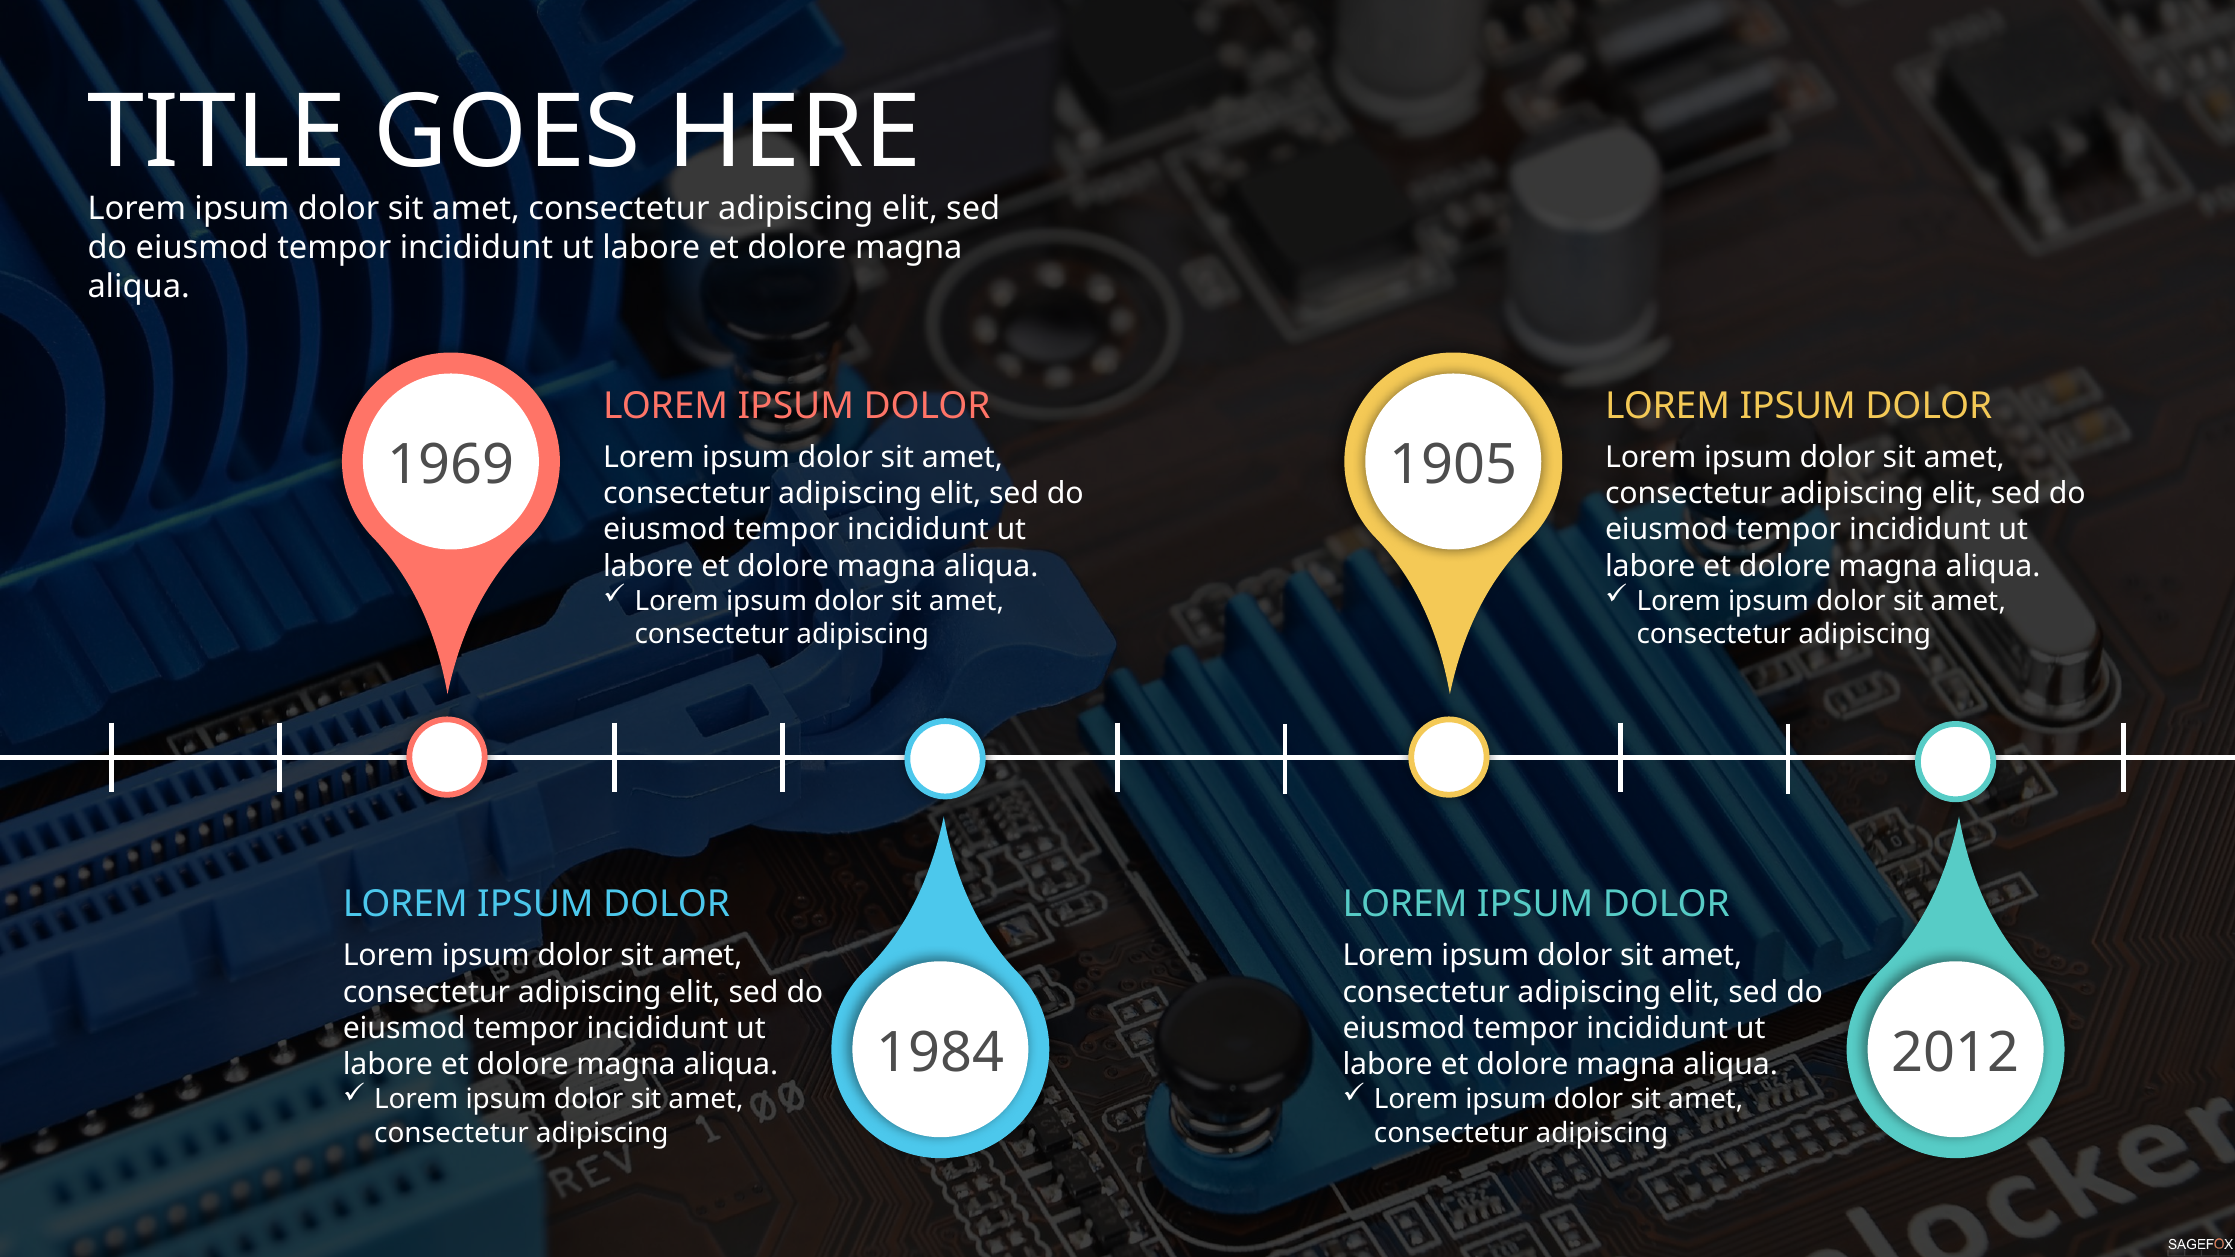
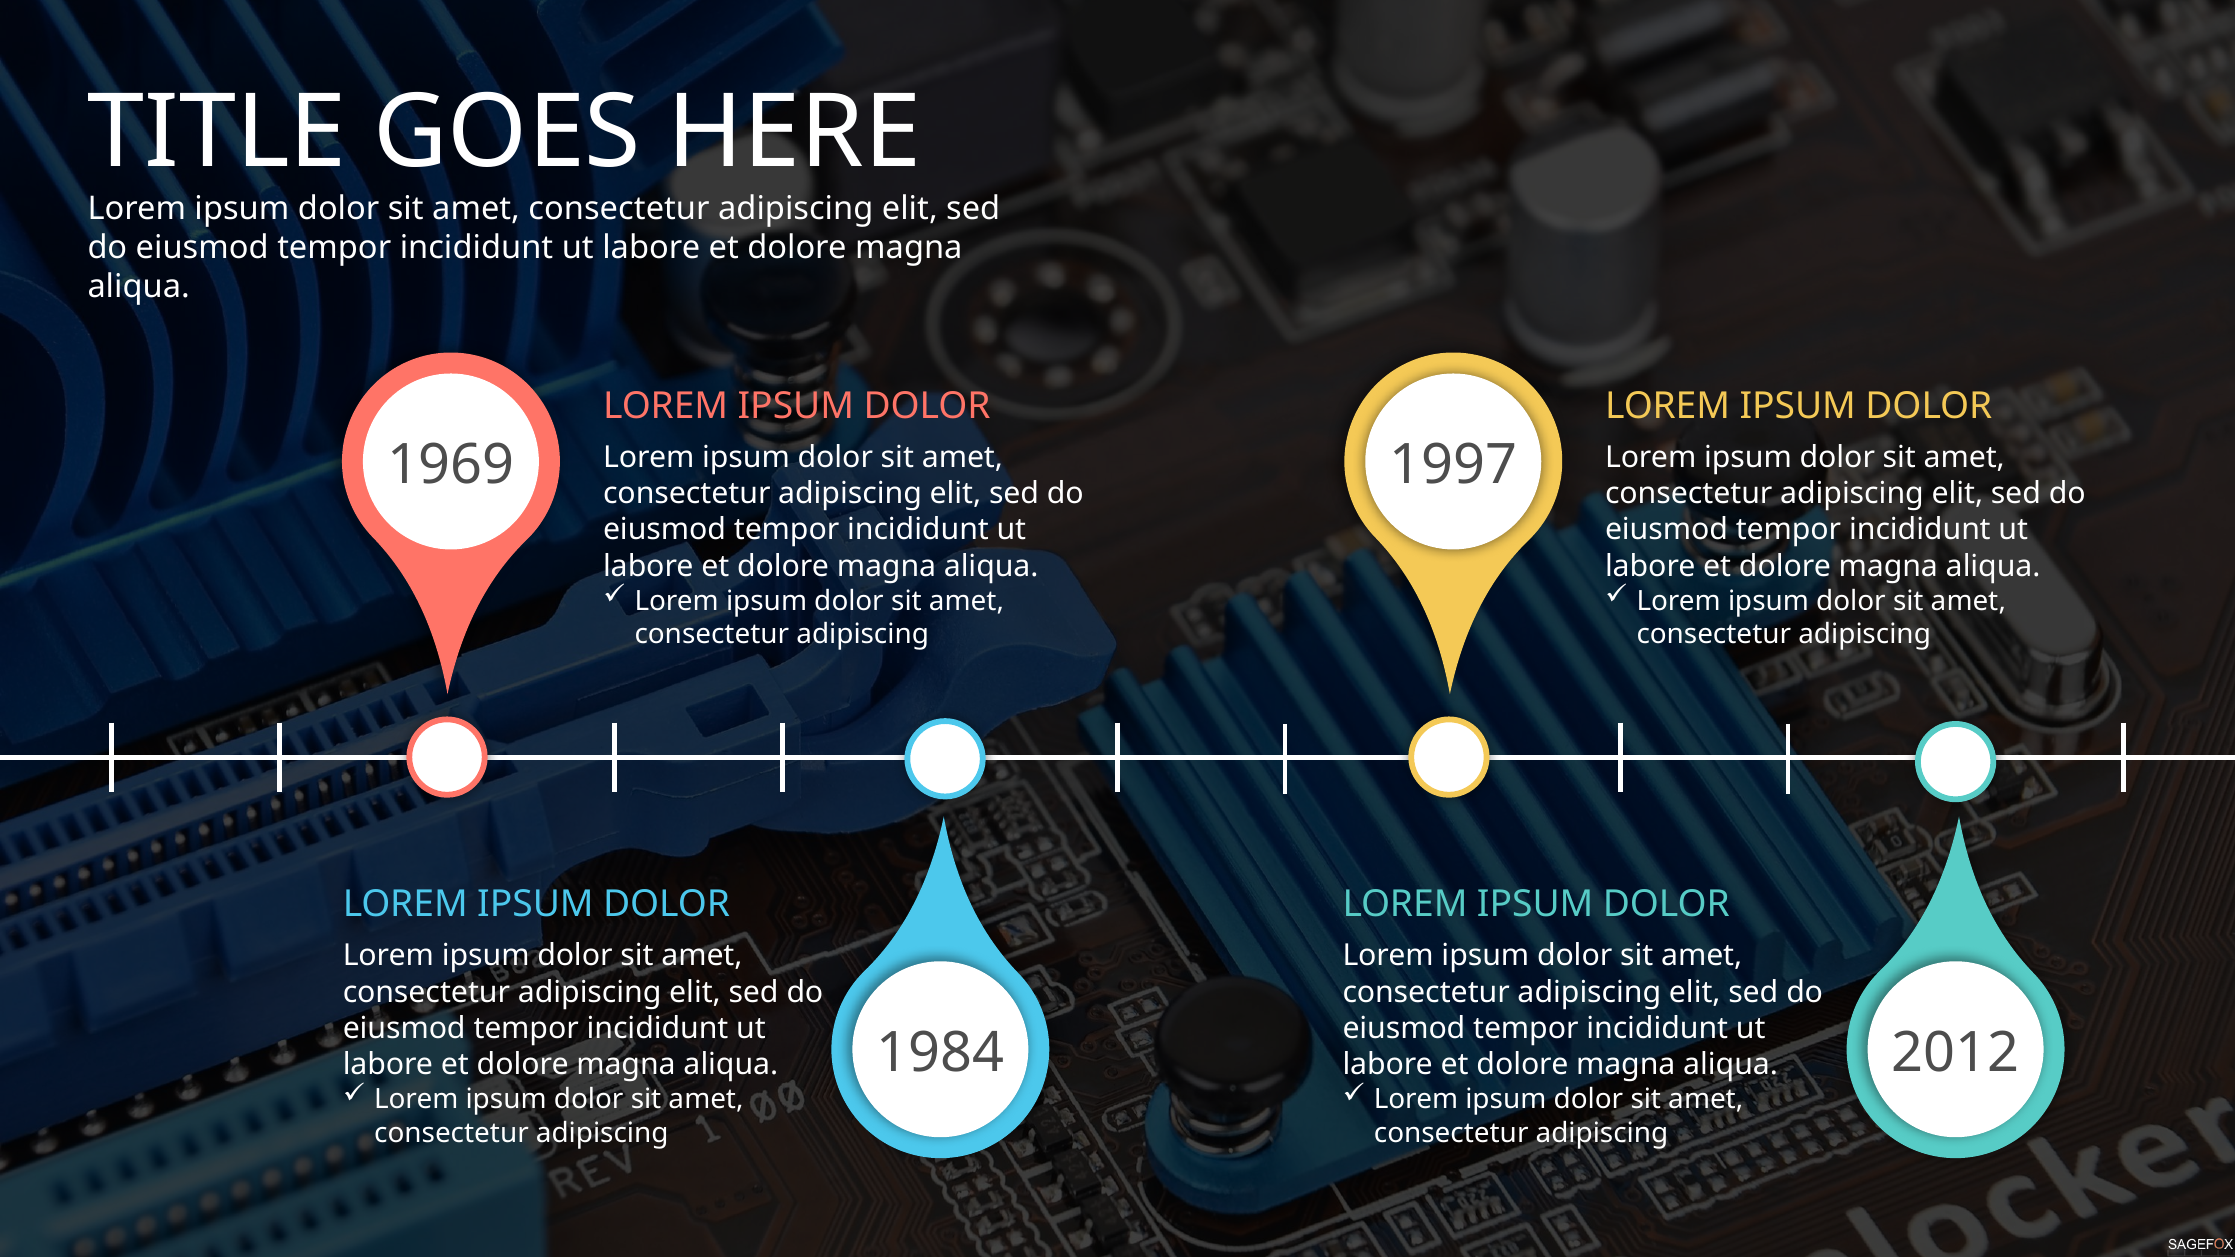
1905: 1905 -> 1997
